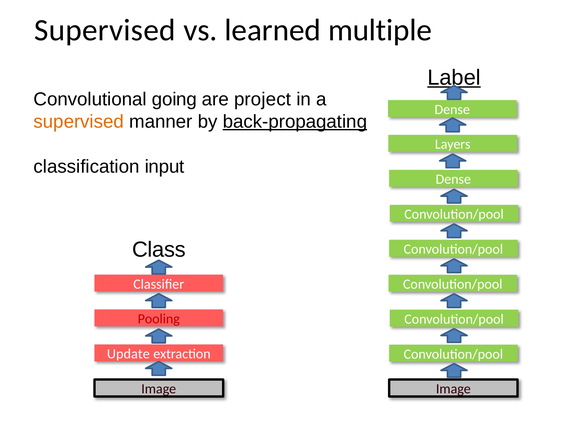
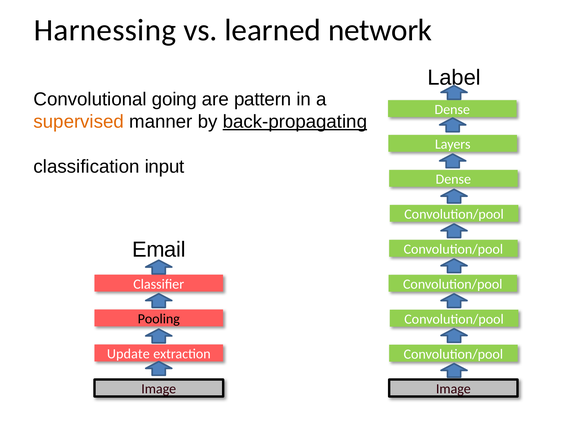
Supervised at (105, 30): Supervised -> Harnessing
multiple: multiple -> network
Label underline: present -> none
project: project -> pattern
Class: Class -> Email
Pooling colour: red -> black
